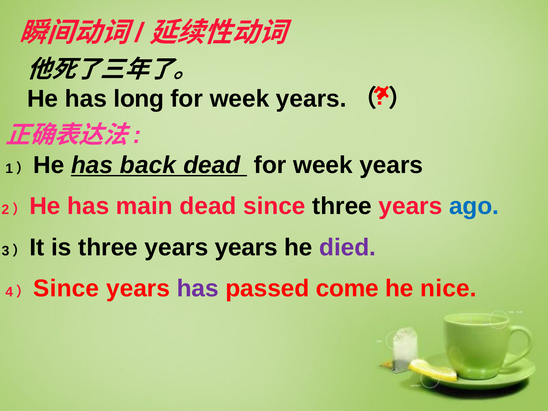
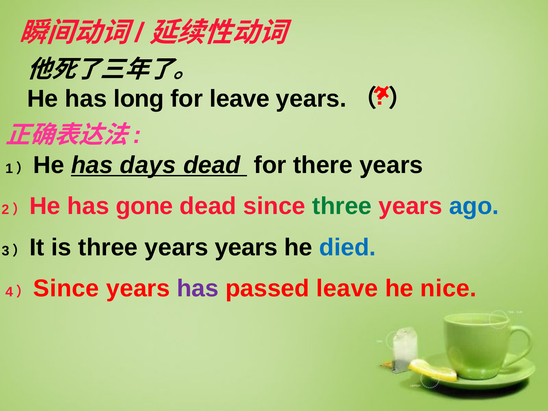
week at (239, 99): week -> leave
back: back -> days
dead for week: week -> there
main: main -> gone
three at (342, 206) colour: black -> green
died colour: purple -> blue
passed come: come -> leave
